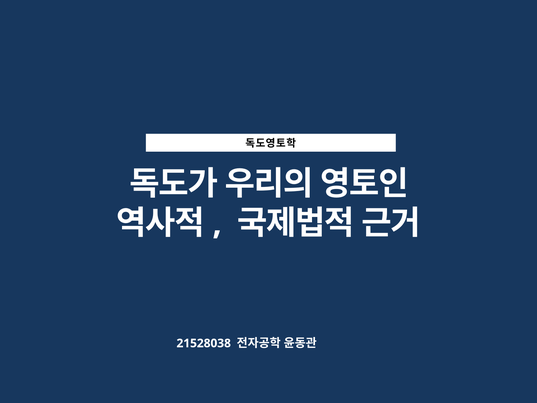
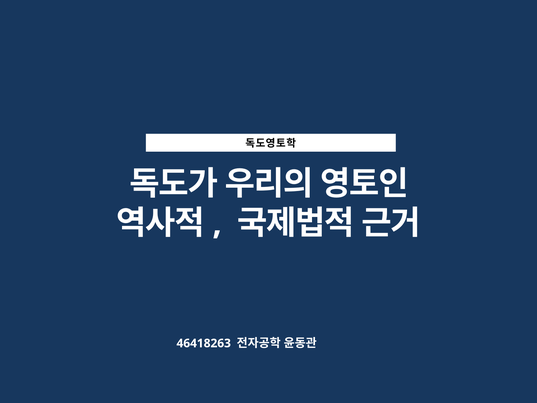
21528038: 21528038 -> 46418263
